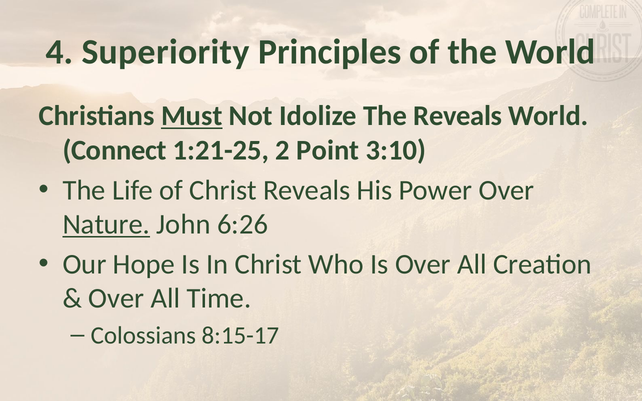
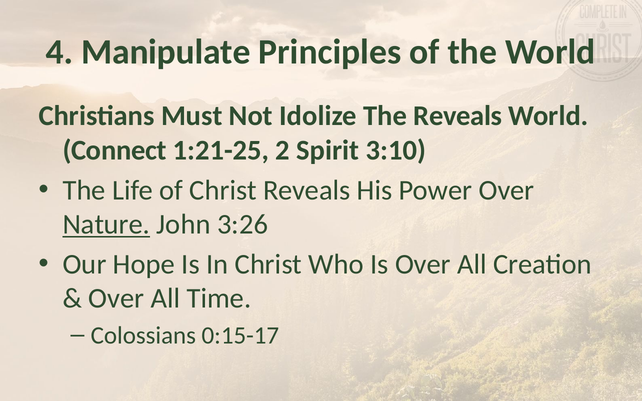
Superiority: Superiority -> Manipulate
Must underline: present -> none
Point: Point -> Spirit
6:26: 6:26 -> 3:26
8:15-17: 8:15-17 -> 0:15-17
